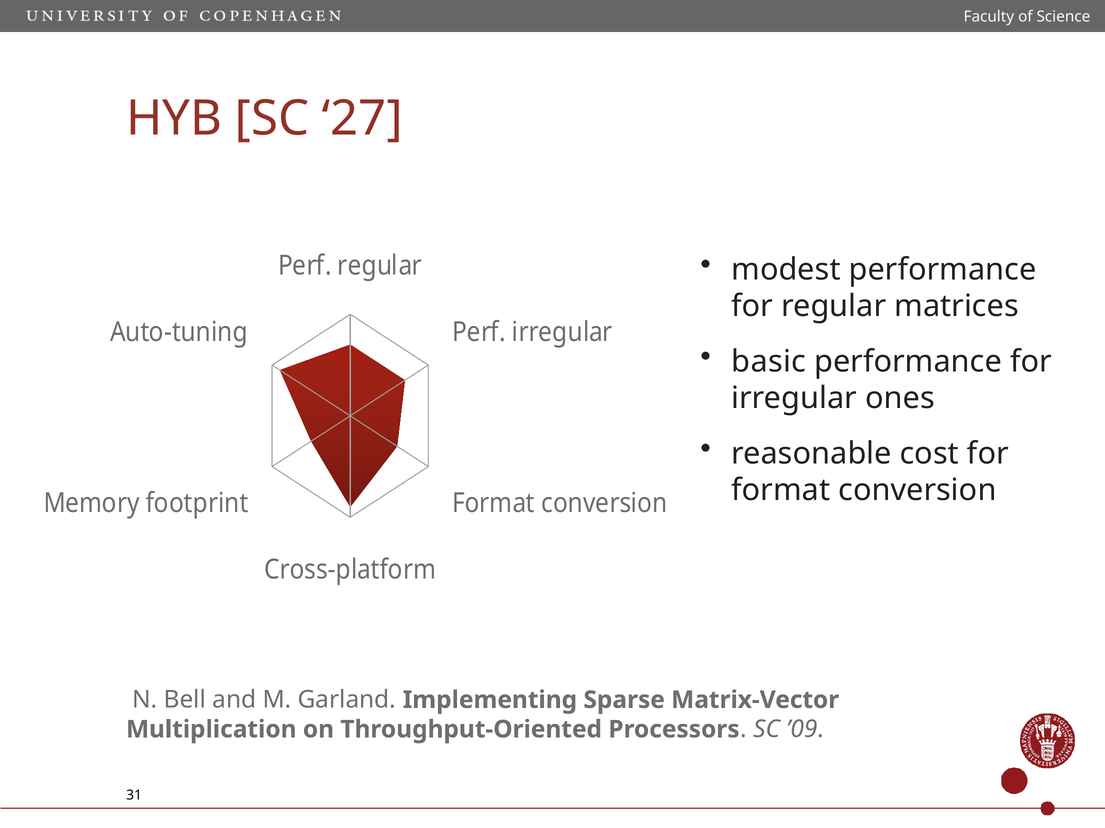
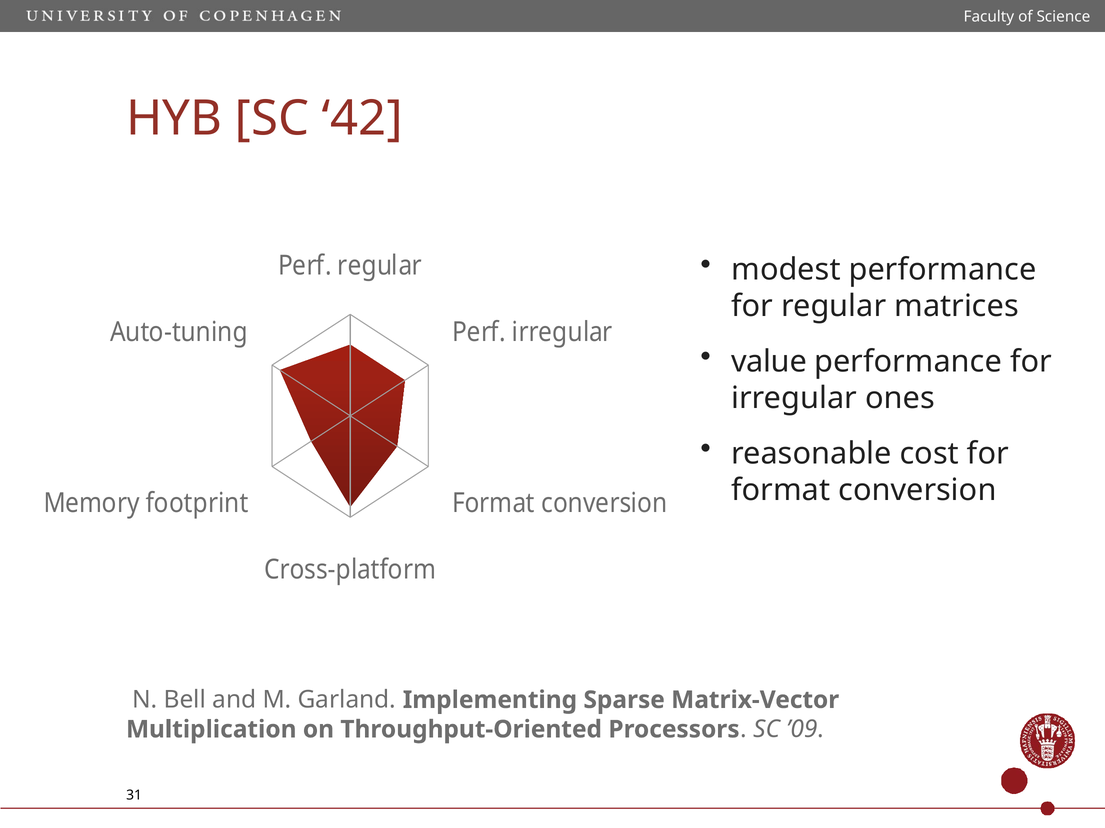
27: 27 -> 42
basic: basic -> value
